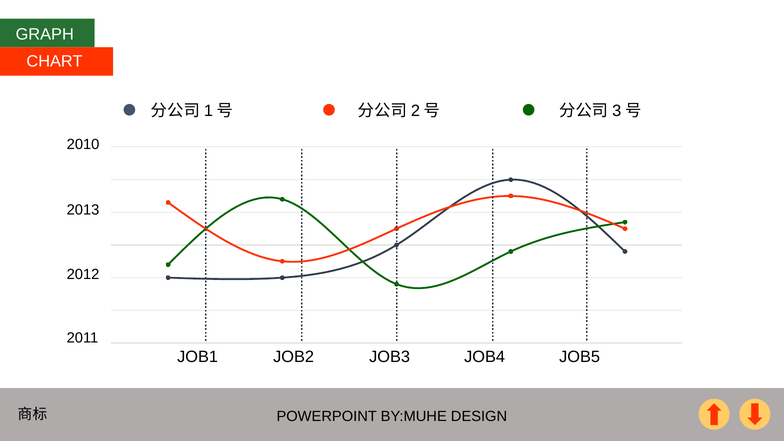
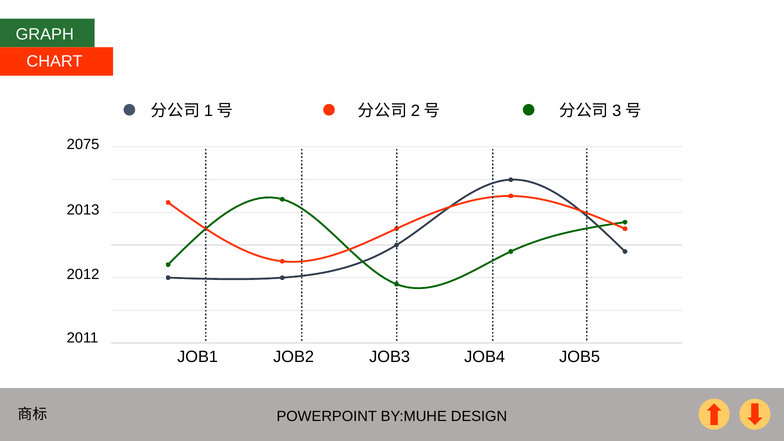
2010: 2010 -> 2075
